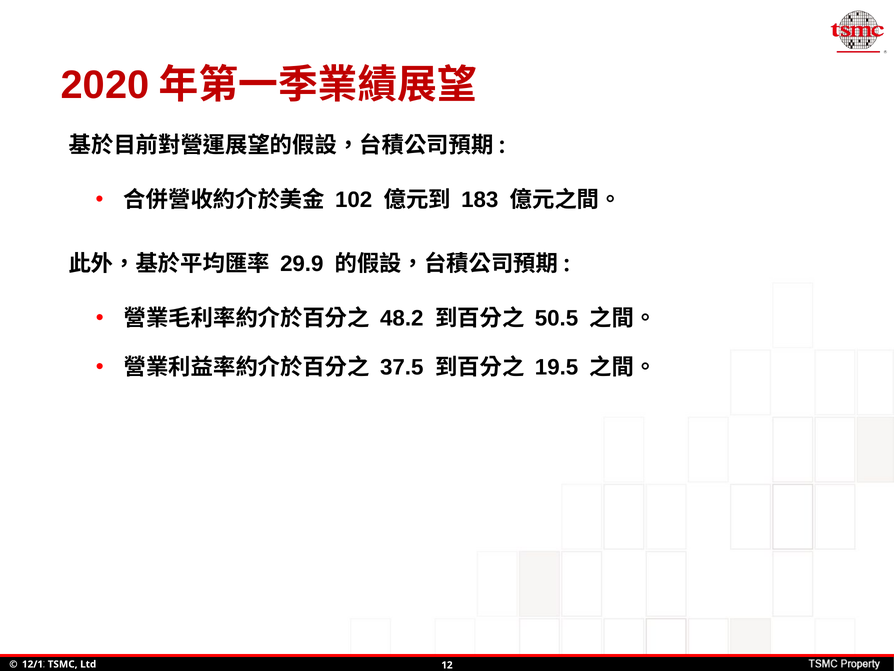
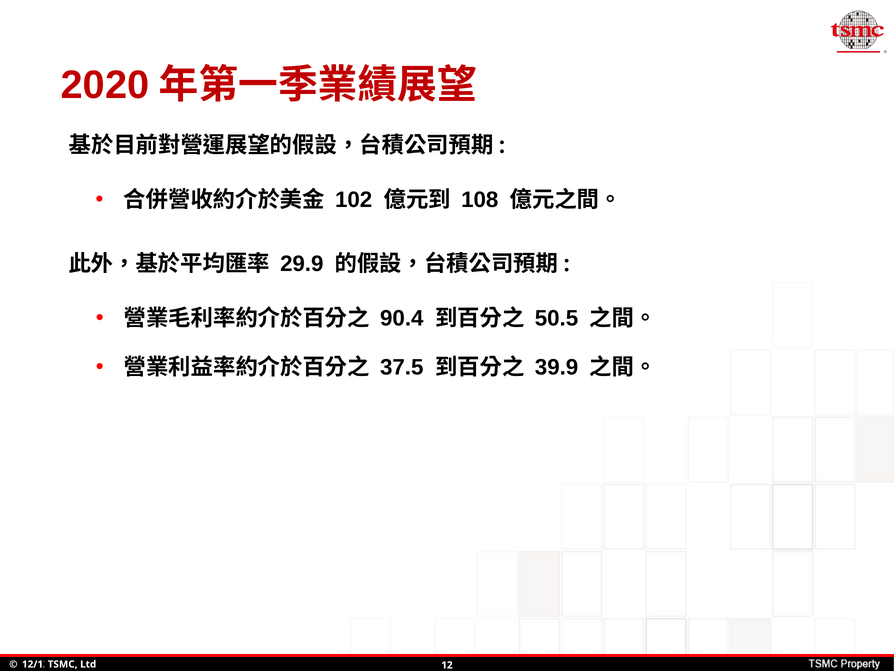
183: 183 -> 108
48.2: 48.2 -> 90.4
19.5: 19.5 -> 39.9
